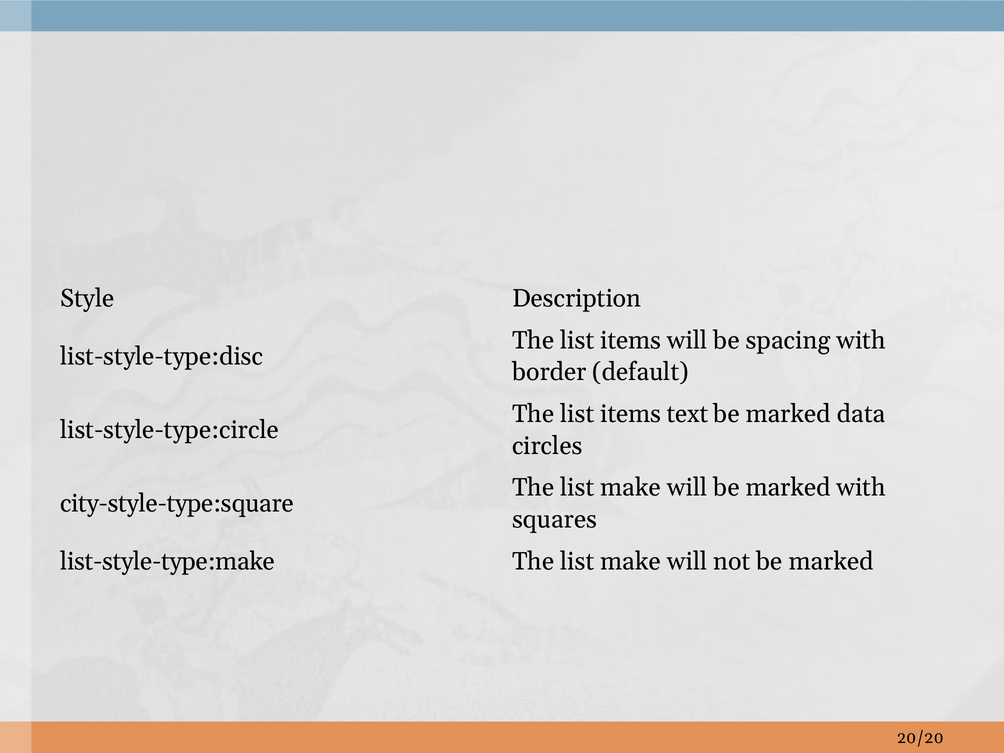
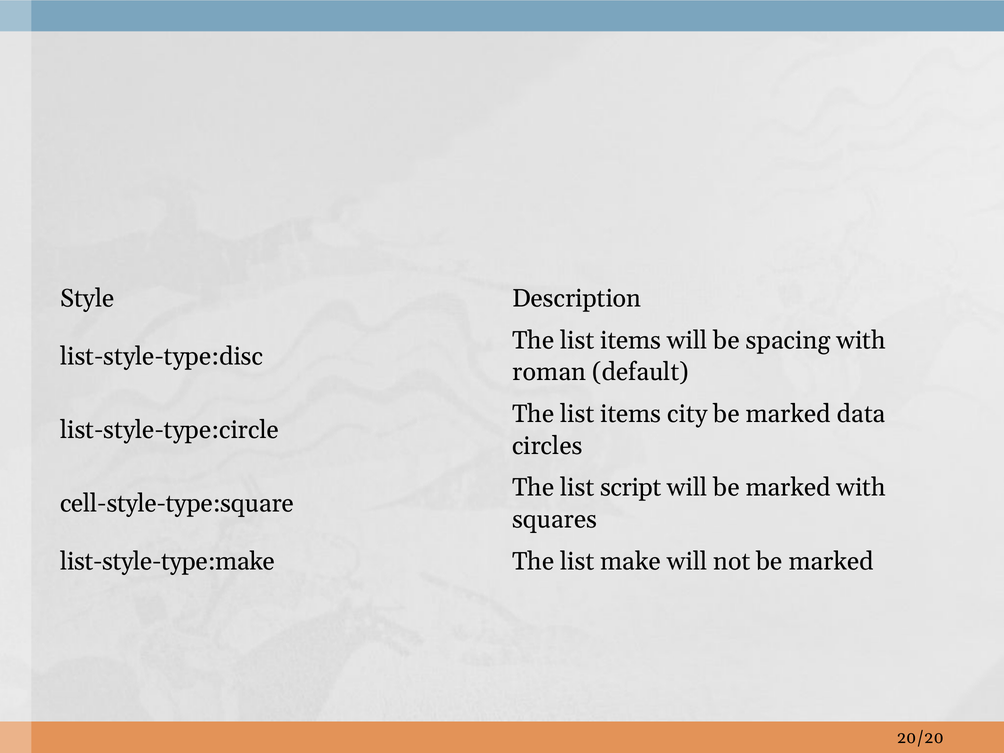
border: border -> roman
text: text -> city
make at (631, 488): make -> script
city-style-type:square: city-style-type:square -> cell-style-type:square
